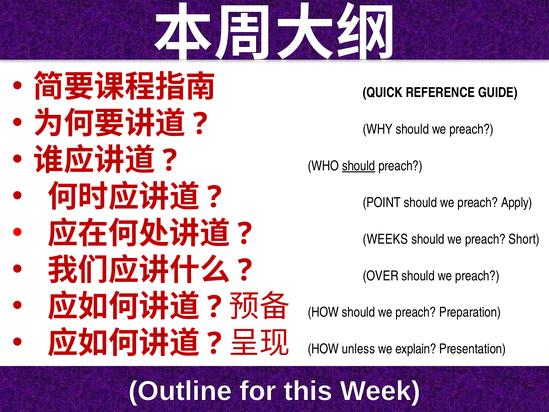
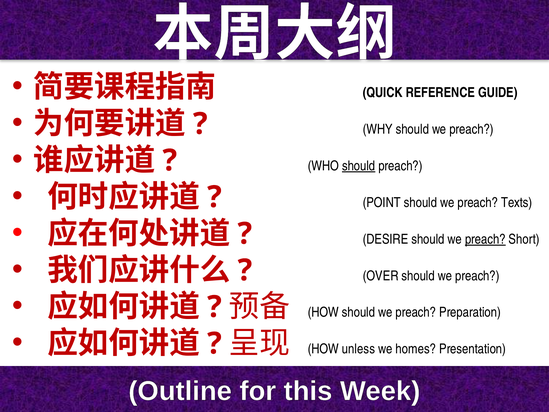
Apply: Apply -> Texts
WEEKS: WEEKS -> DESIRE
preach at (485, 239) underline: none -> present
explain: explain -> homes
